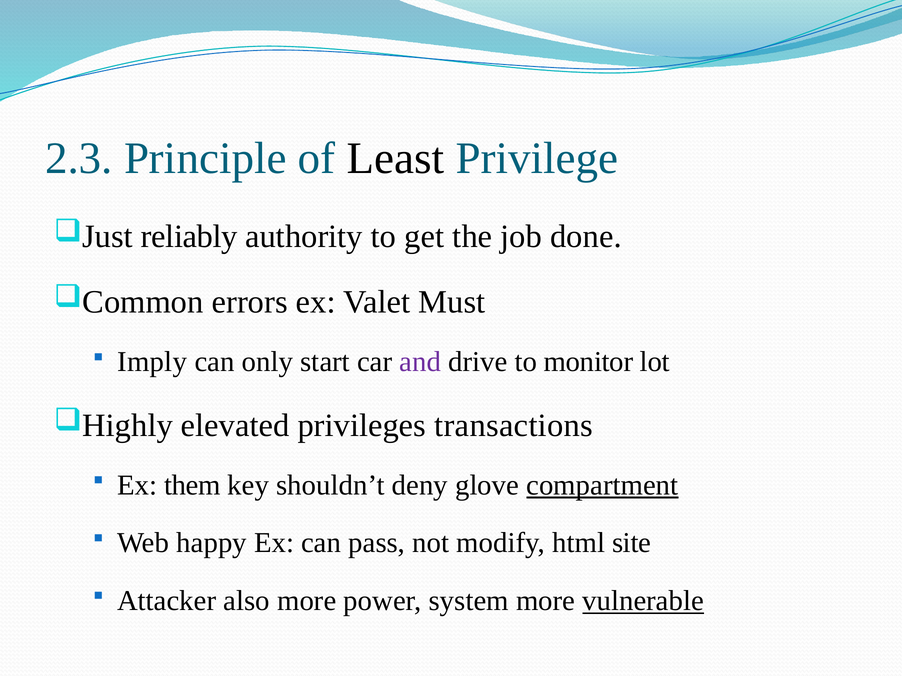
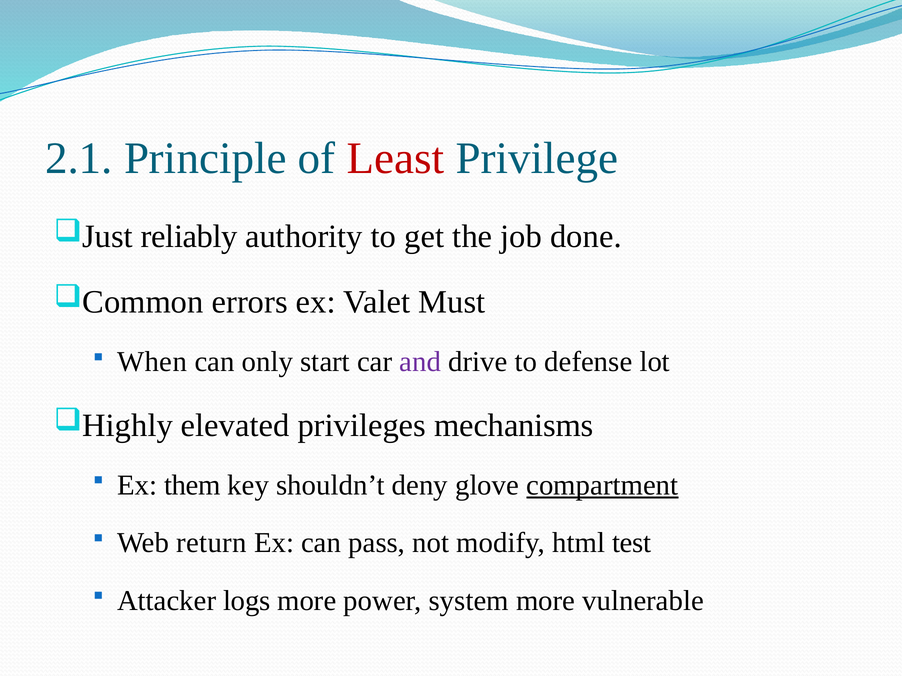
2.3: 2.3 -> 2.1
Least colour: black -> red
Imply: Imply -> When
monitor: monitor -> defense
transactions: transactions -> mechanisms
happy: happy -> return
site: site -> test
also: also -> logs
vulnerable underline: present -> none
